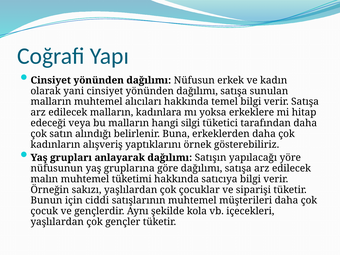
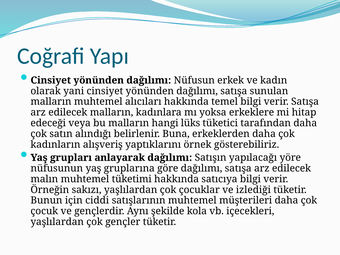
silgi: silgi -> lüks
siparişi: siparişi -> izlediği
